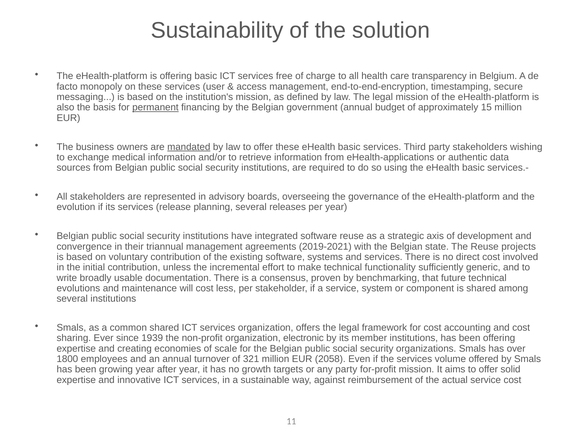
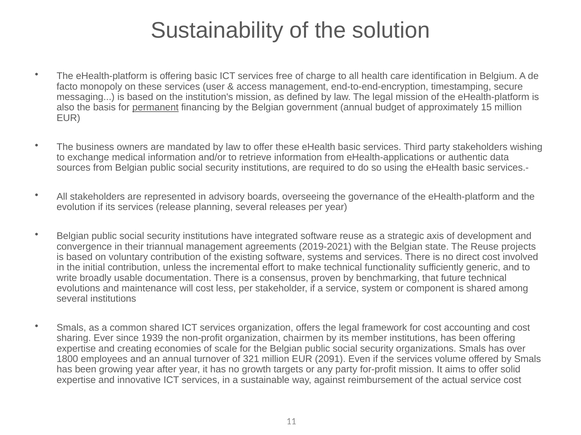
transparency: transparency -> identification
mandated underline: present -> none
electronic: electronic -> chairmen
2058: 2058 -> 2091
